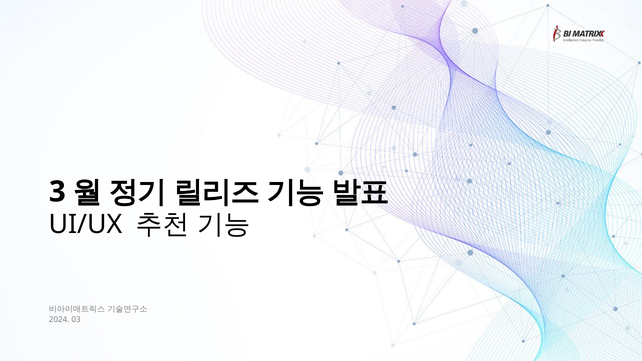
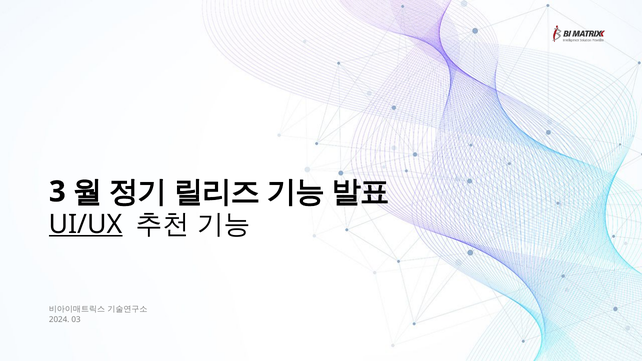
UI/UX underline: none -> present
